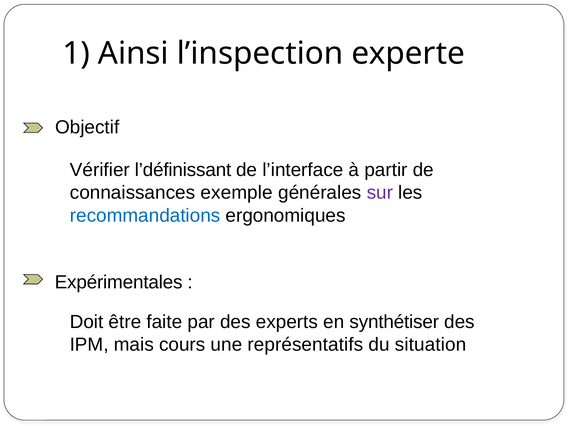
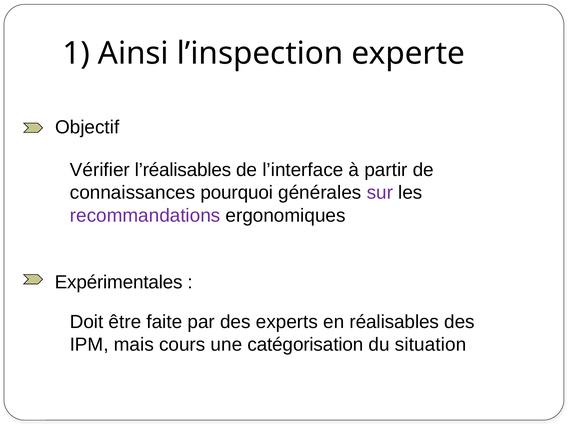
l’définissant: l’définissant -> l’réalisables
exemple: exemple -> pourquoi
recommandations colour: blue -> purple
synthétiser: synthétiser -> réalisables
représentatifs: représentatifs -> catégorisation
